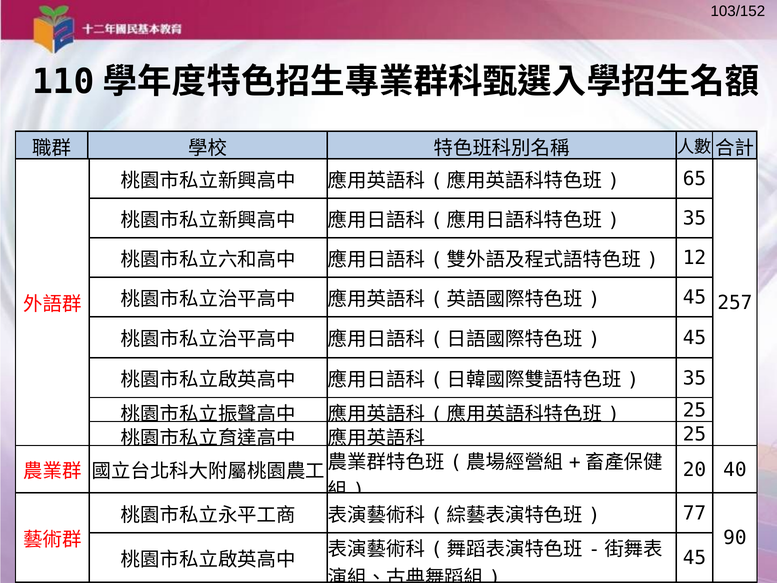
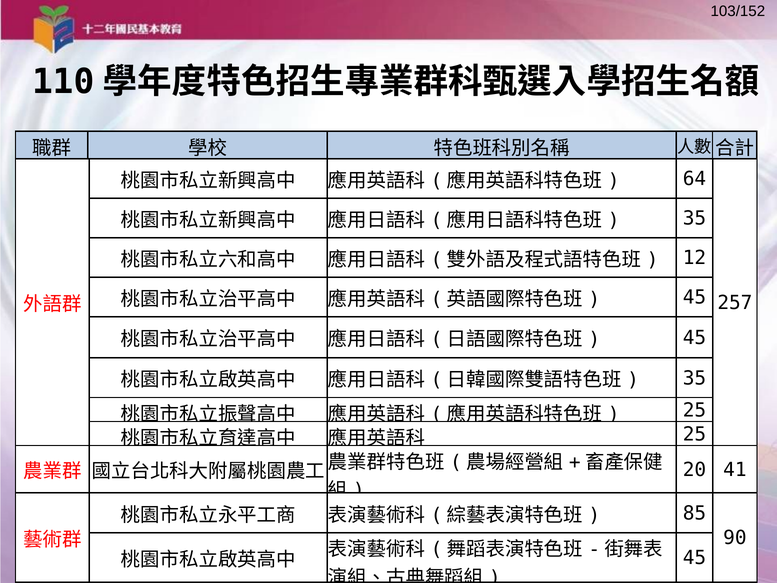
65: 65 -> 64
40: 40 -> 41
77: 77 -> 85
